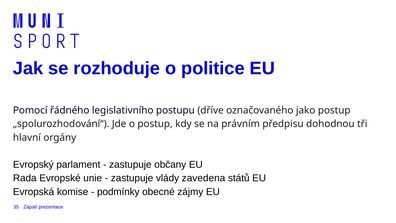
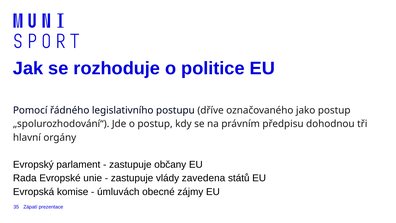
podmínky: podmínky -> úmluvách
